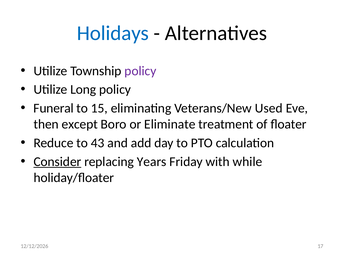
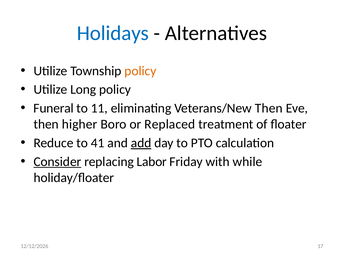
policy at (140, 71) colour: purple -> orange
15: 15 -> 11
Veterans/New Used: Used -> Then
except: except -> higher
Eliminate: Eliminate -> Replaced
43: 43 -> 41
add underline: none -> present
Years: Years -> Labor
